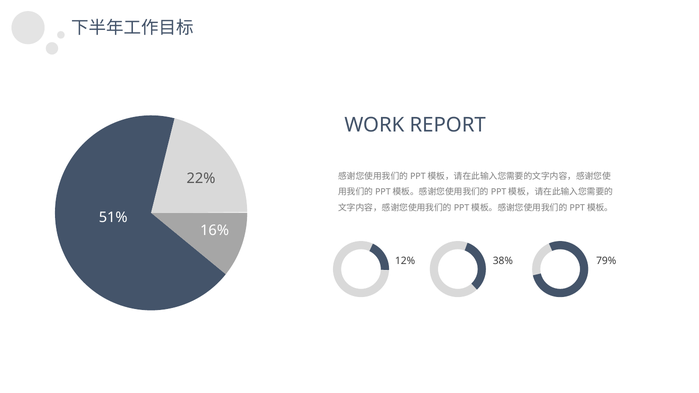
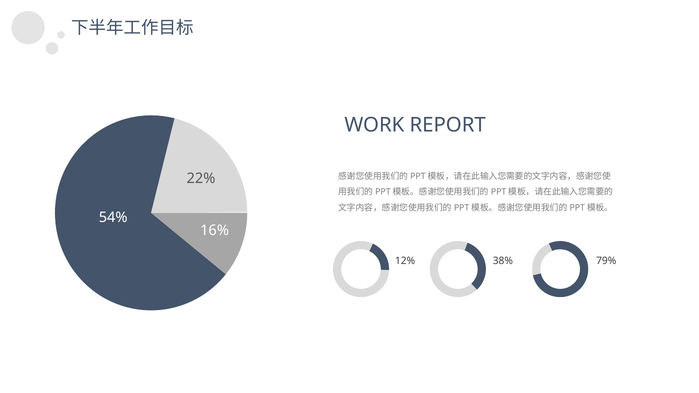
51%: 51% -> 54%
